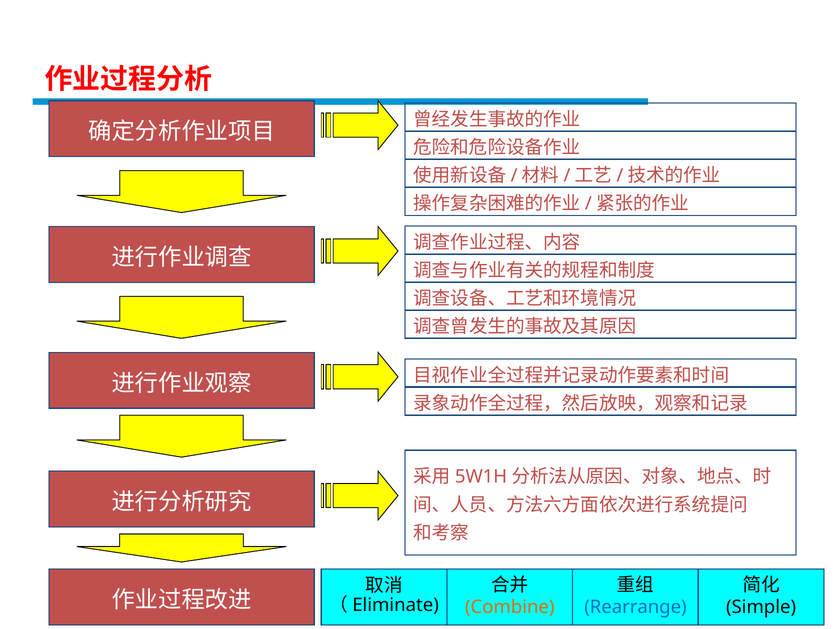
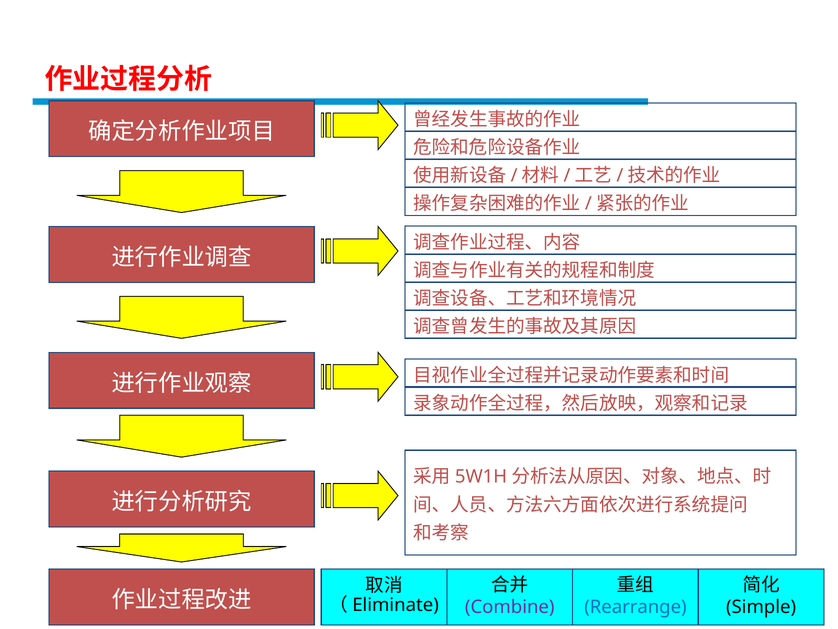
Combine colour: orange -> purple
